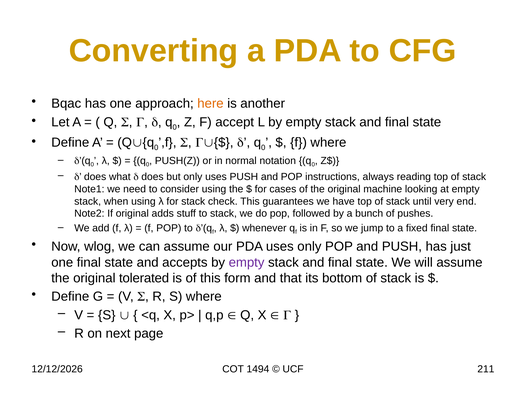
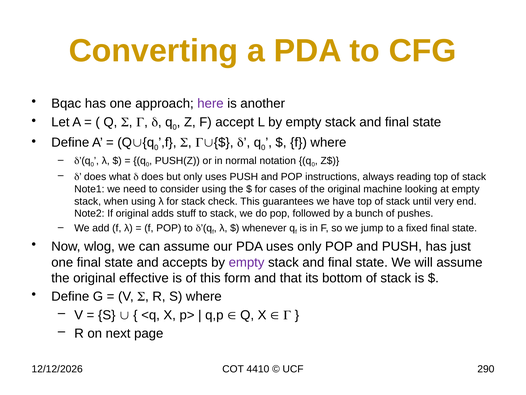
here colour: orange -> purple
tolerated: tolerated -> effective
1494: 1494 -> 4410
211: 211 -> 290
